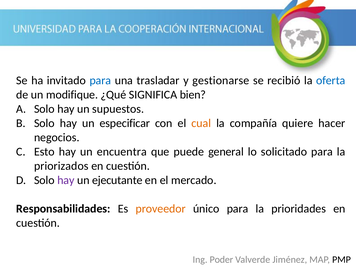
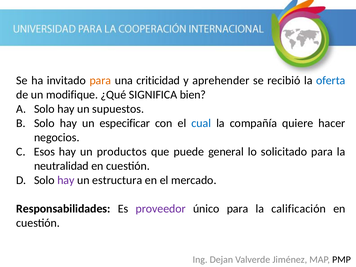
para at (100, 81) colour: blue -> orange
trasladar: trasladar -> criticidad
gestionarse: gestionarse -> aprehender
cual colour: orange -> blue
Esto: Esto -> Esos
encuentra: encuentra -> productos
priorizados: priorizados -> neutralidad
ejecutante: ejecutante -> estructura
proveedor colour: orange -> purple
prioridades: prioridades -> calificación
Poder: Poder -> Dejan
